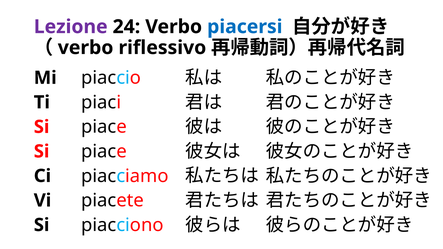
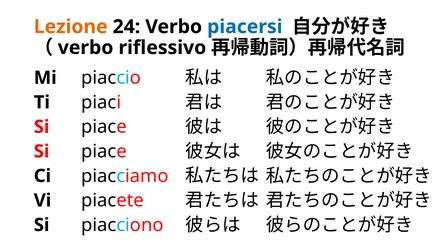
Lezione colour: purple -> orange
